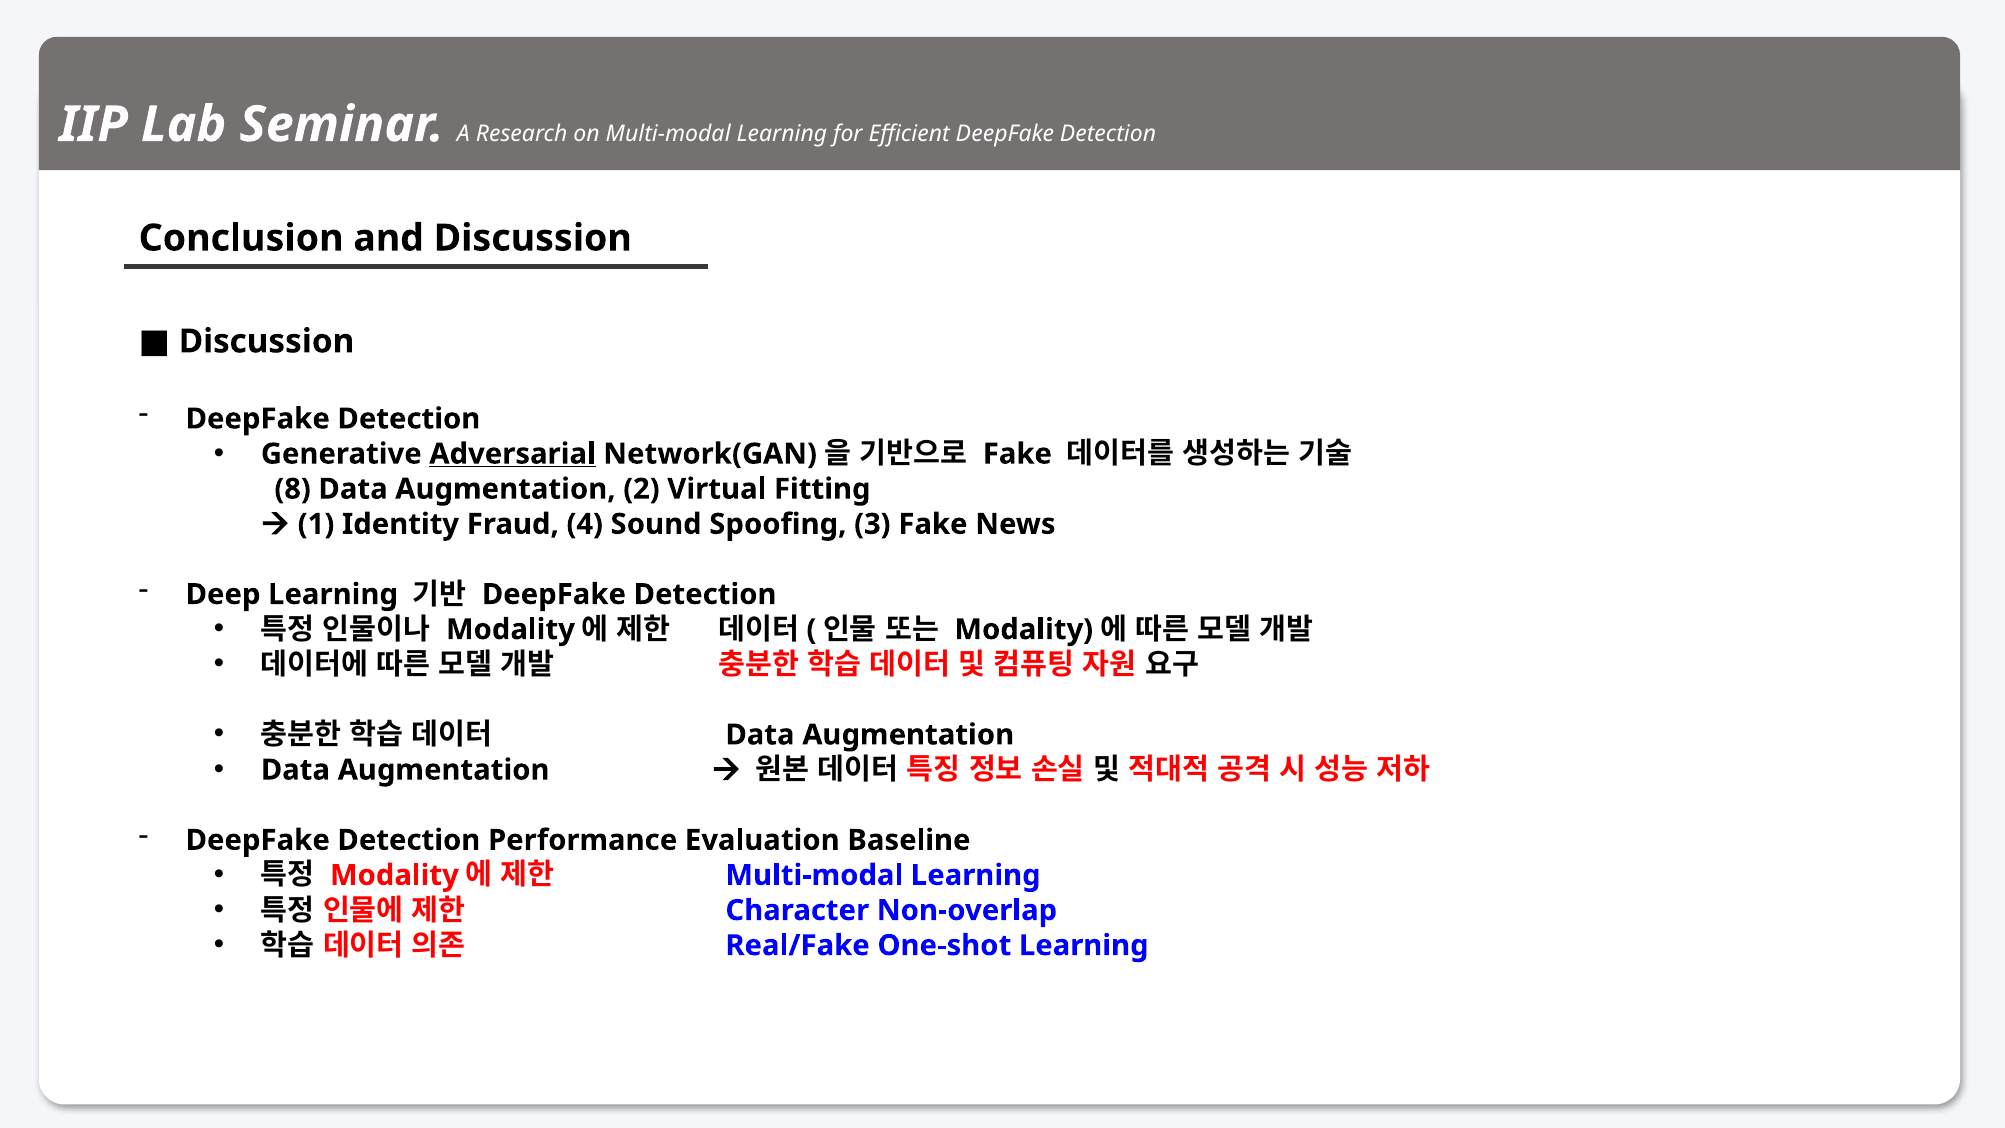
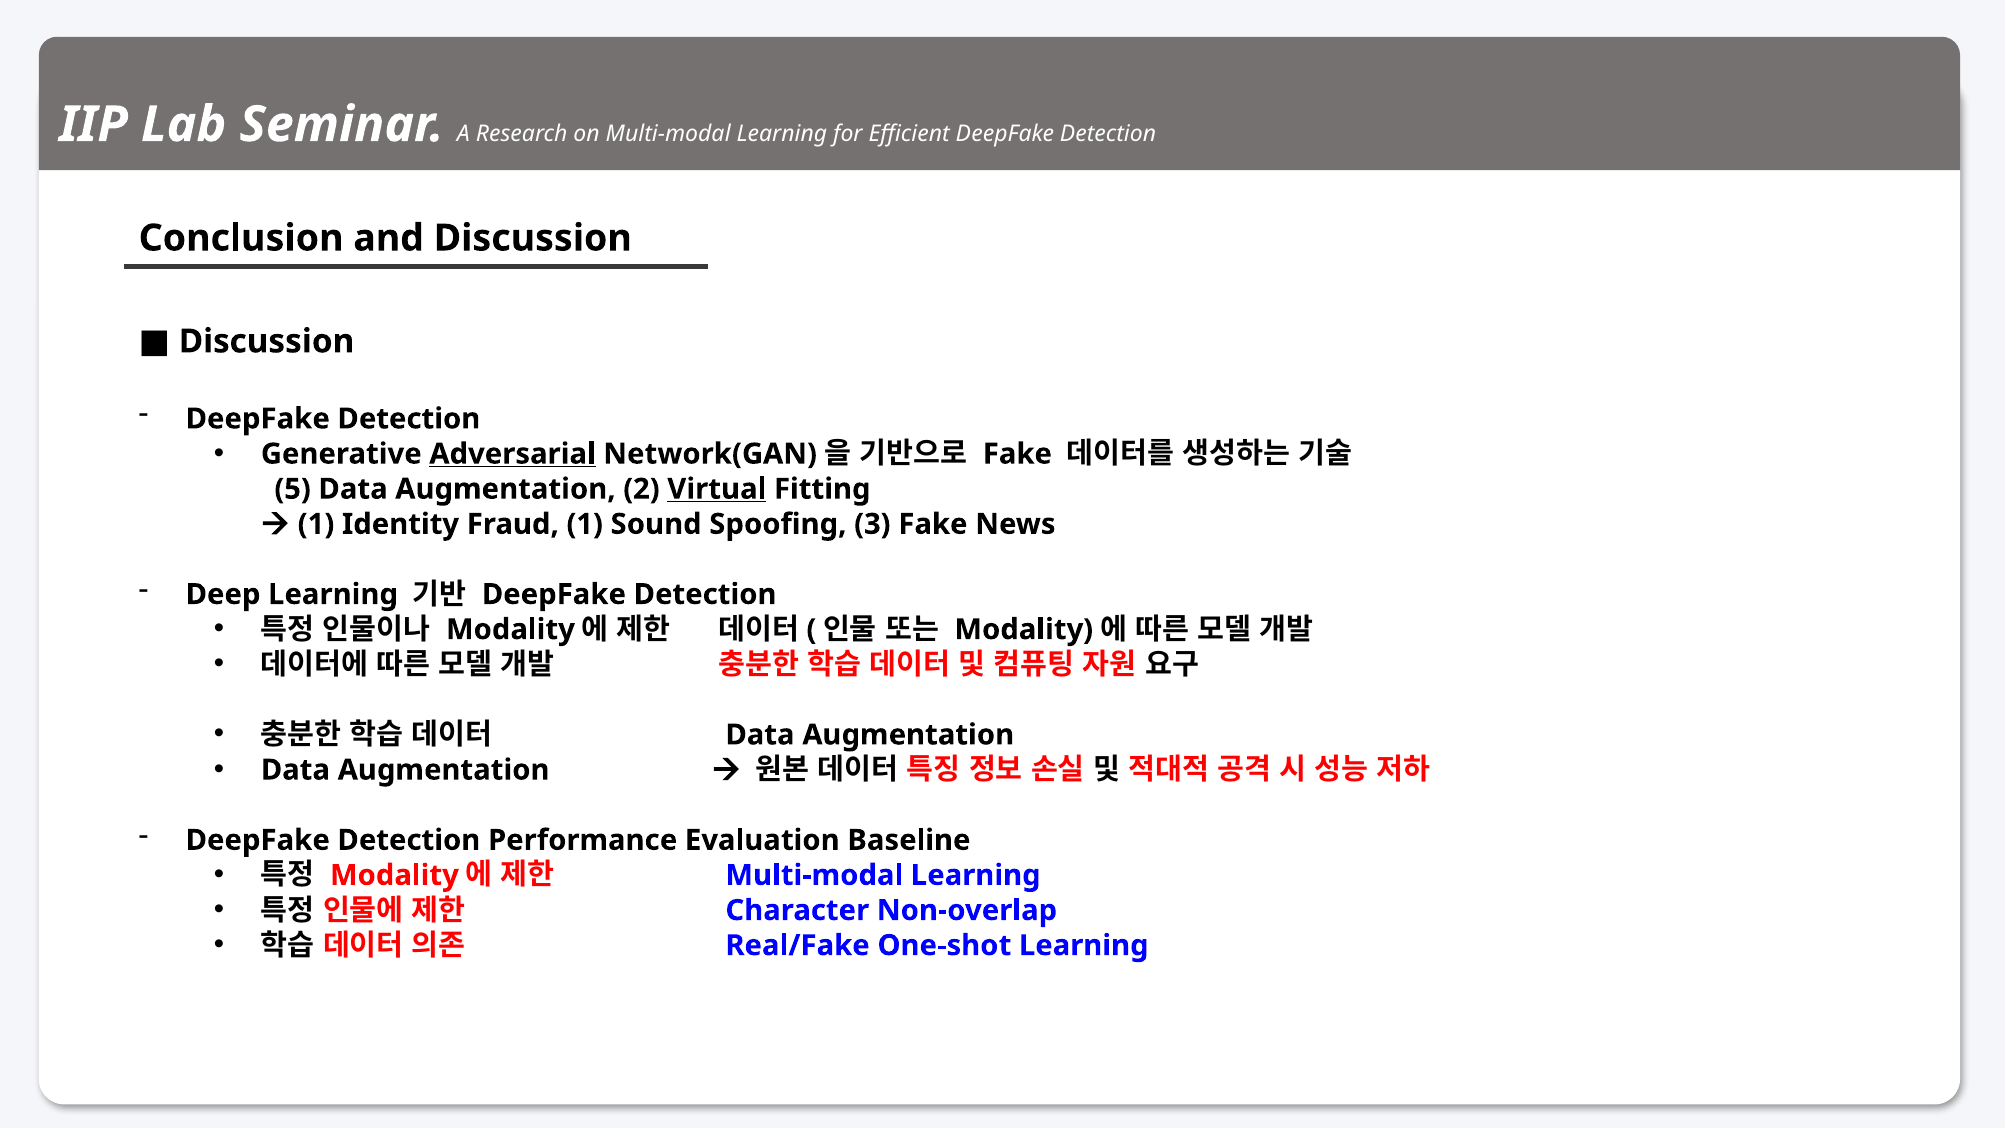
8: 8 -> 5
Virtual underline: none -> present
Fraud 4: 4 -> 1
